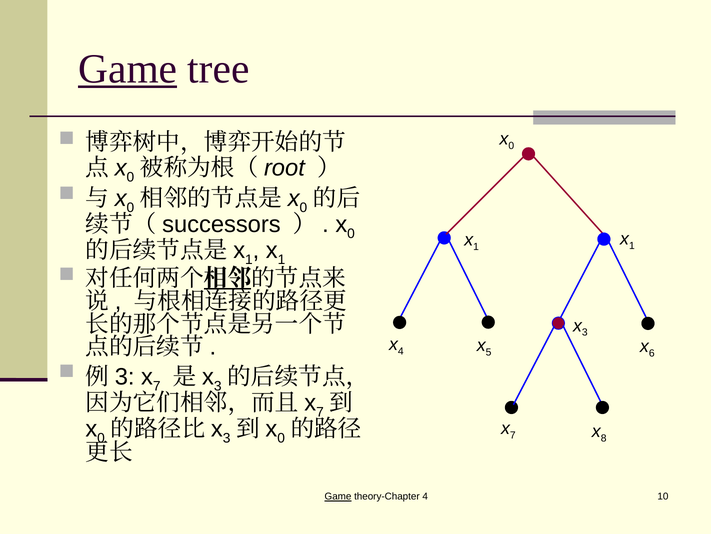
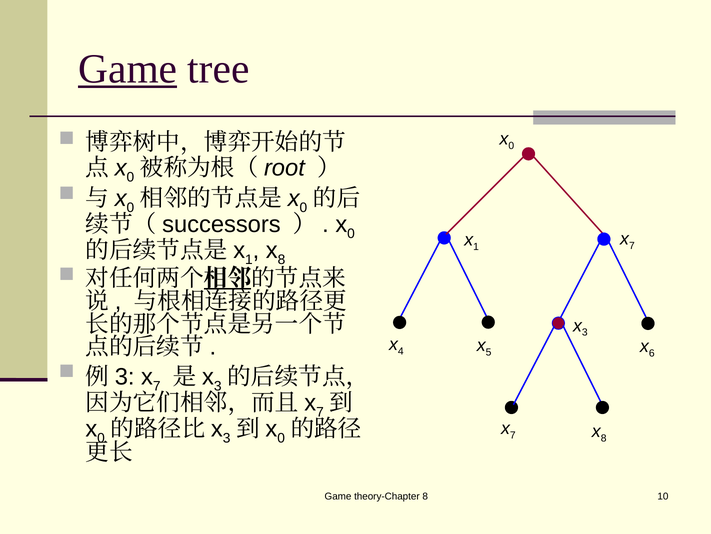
1 at (632, 245): 1 -> 7
1 at (282, 259): 1 -> 8
Game at (338, 496) underline: present -> none
theory-Chapter 4: 4 -> 8
